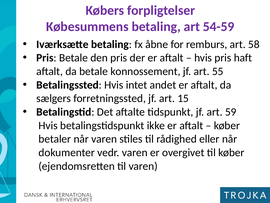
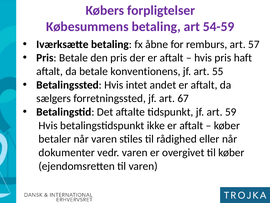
58: 58 -> 57
konnossement: konnossement -> konventionens
15: 15 -> 67
